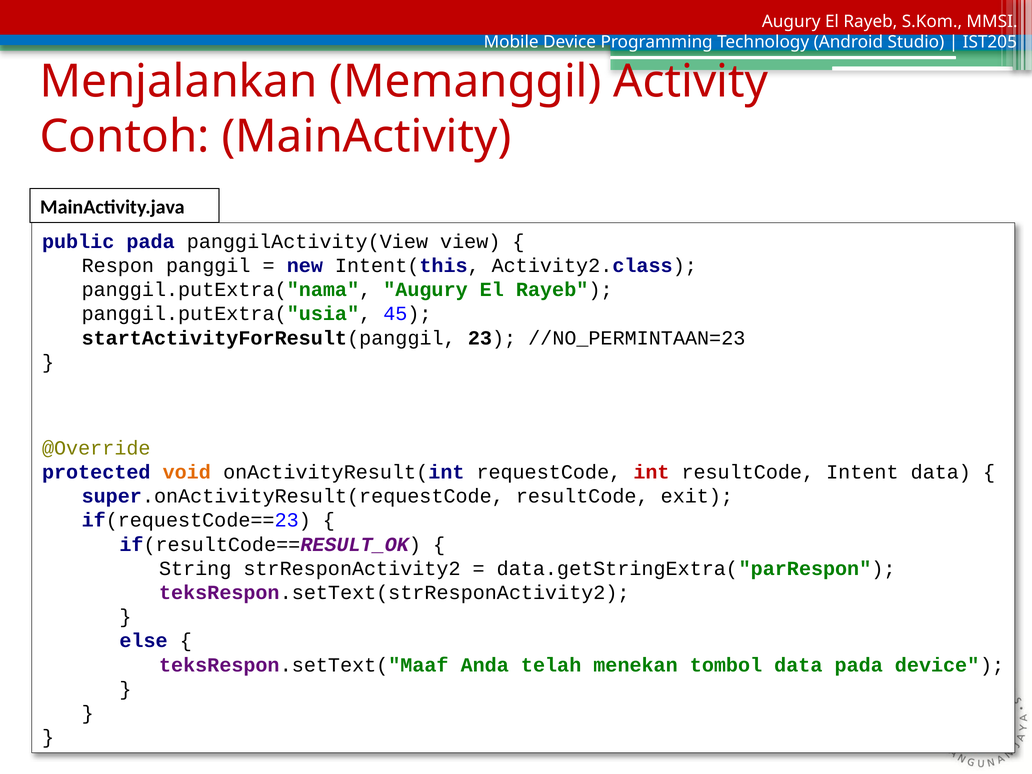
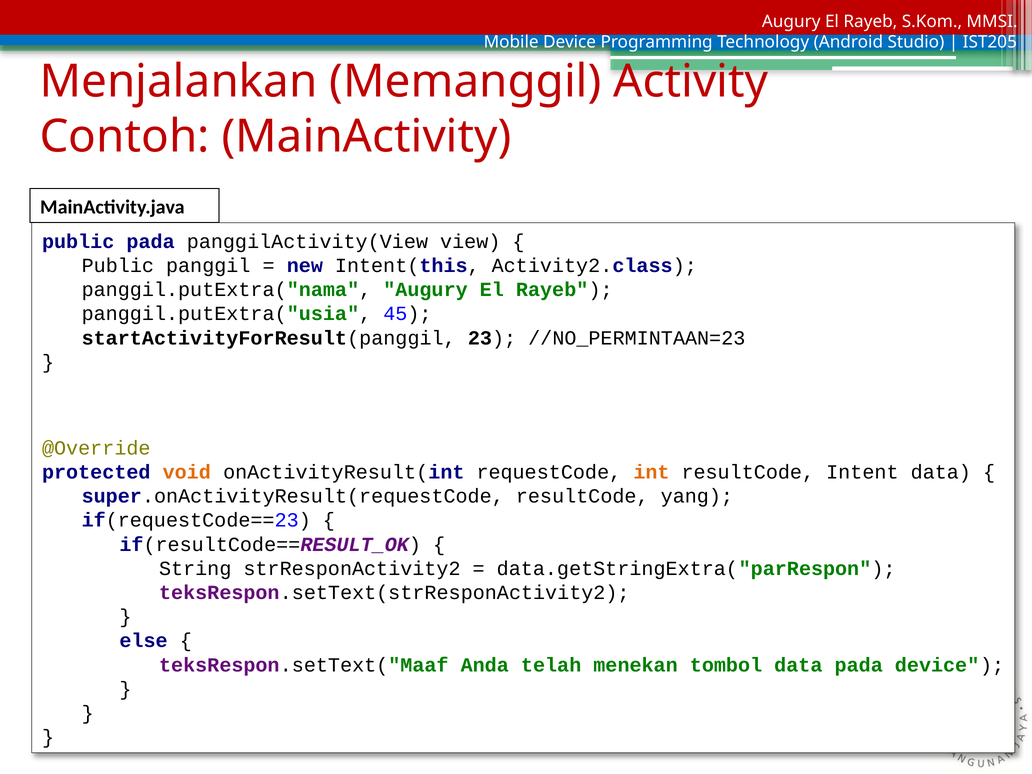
Respon at (118, 266): Respon -> Public
int colour: red -> orange
exit: exit -> yang
